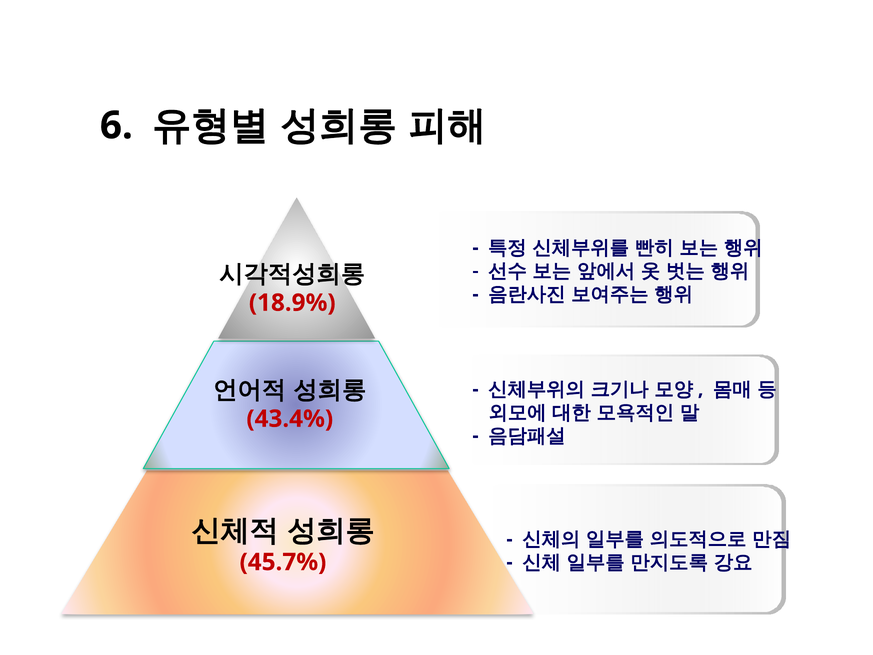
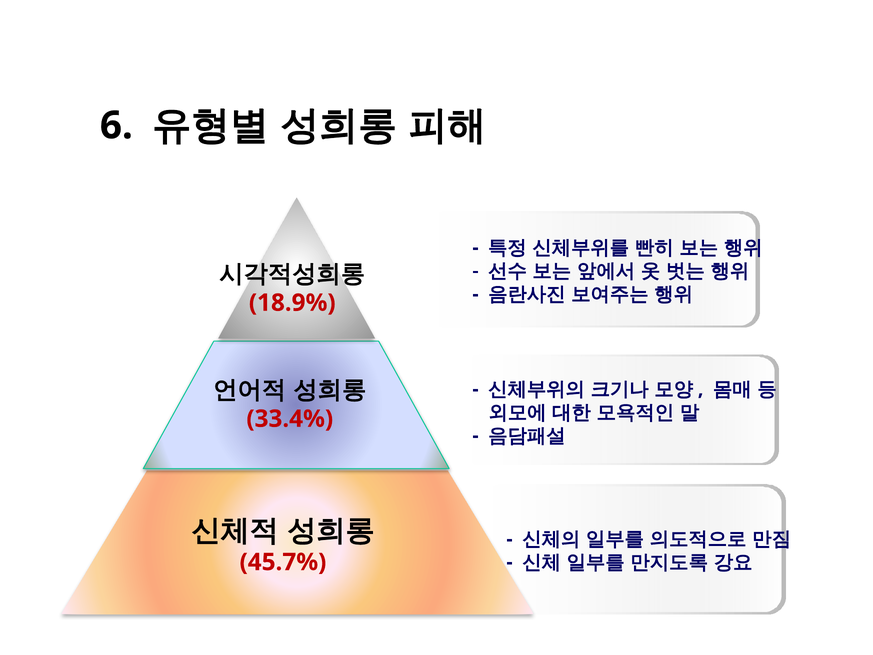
43.4%: 43.4% -> 33.4%
